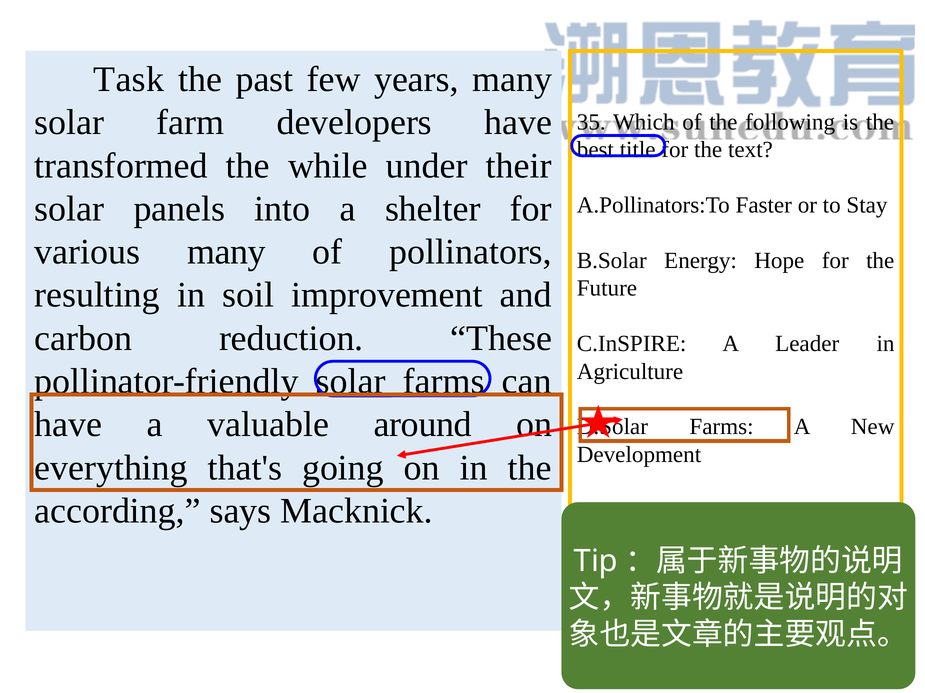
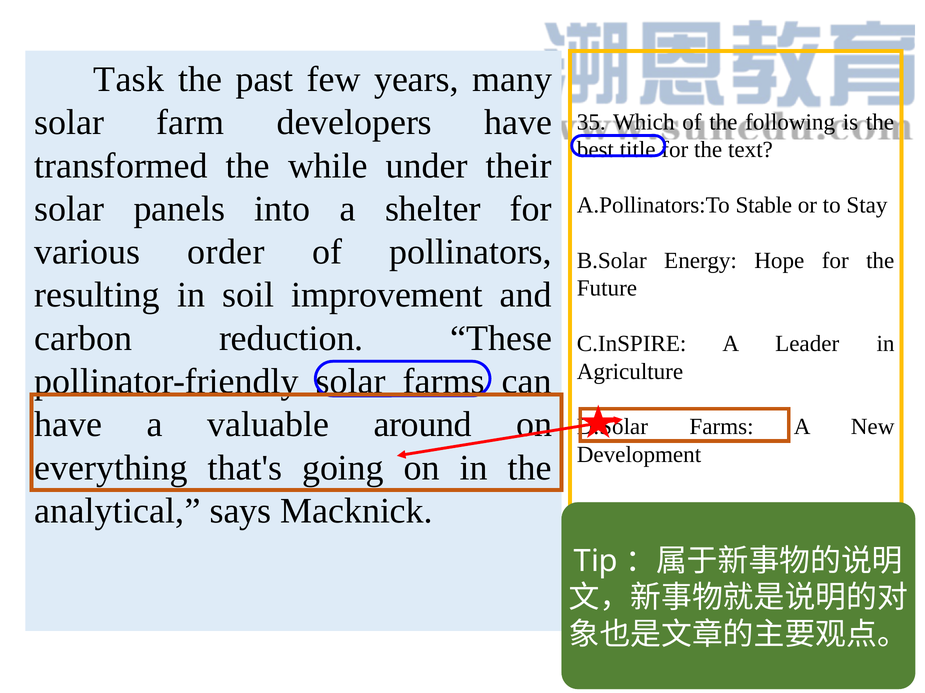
Faster: Faster -> Stable
various many: many -> order
according: according -> analytical
